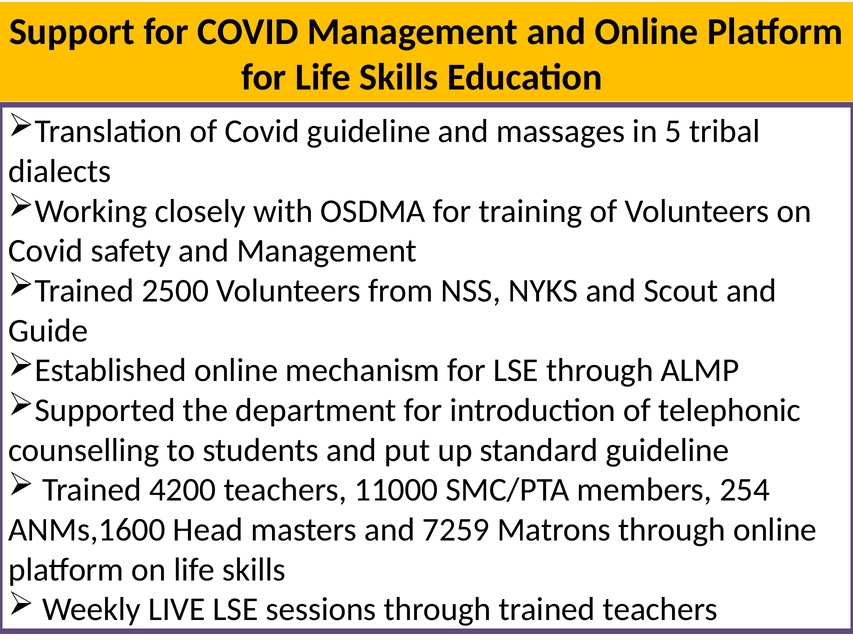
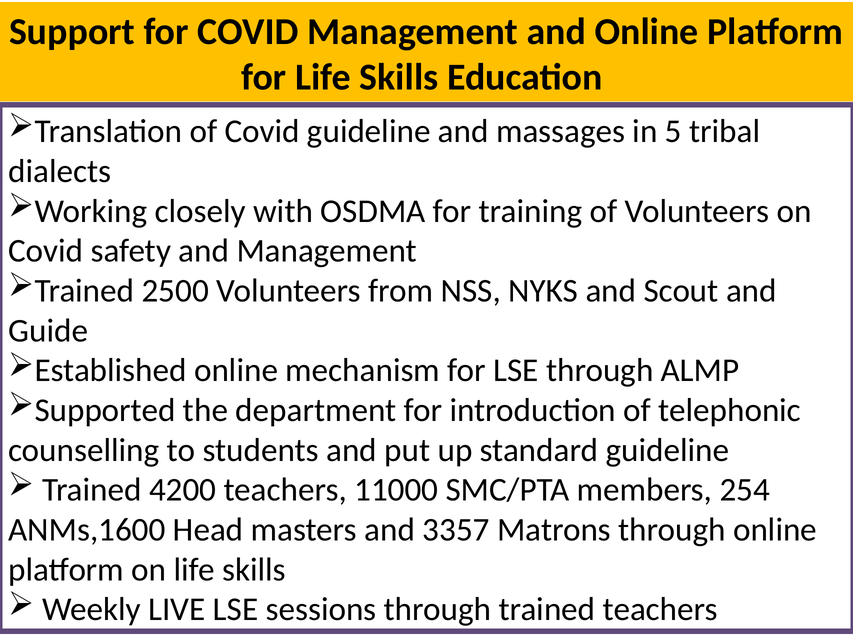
7259: 7259 -> 3357
